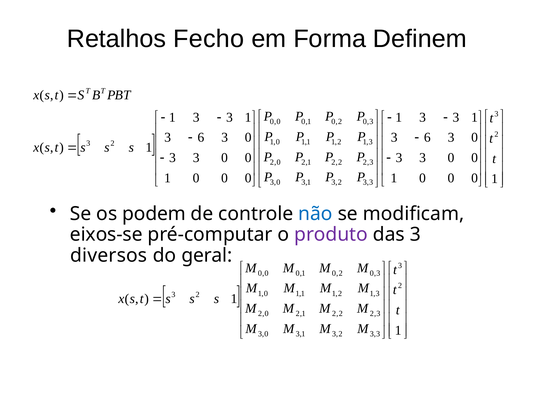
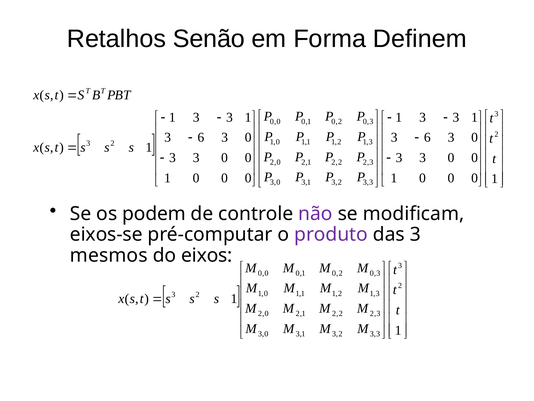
Fecho: Fecho -> Senão
não colour: blue -> purple
diversos: diversos -> mesmos
geral: geral -> eixos
